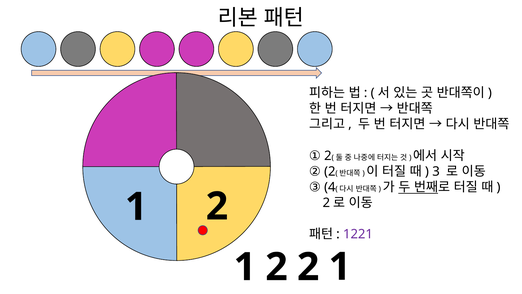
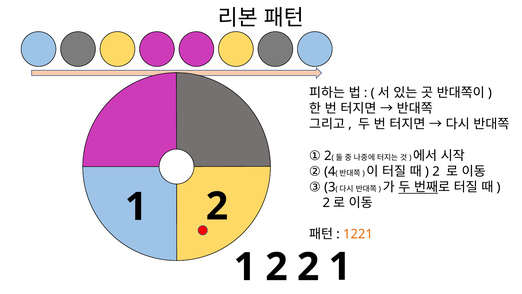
② 2: 2 -> 4
3 at (436, 171): 3 -> 2
4: 4 -> 3
1221 colour: purple -> orange
